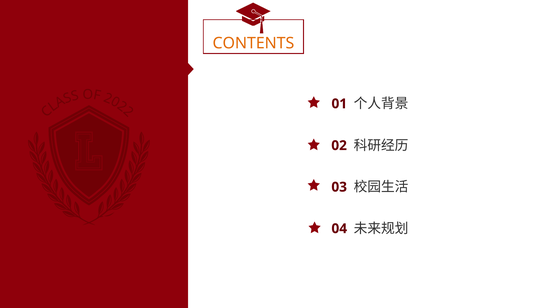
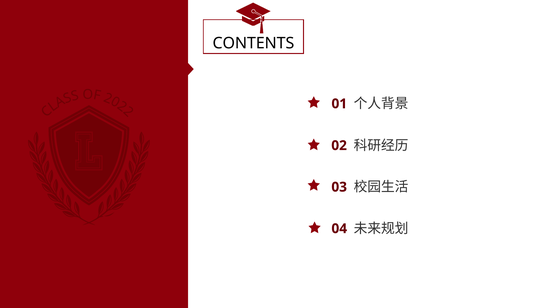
CONTENTS colour: orange -> black
